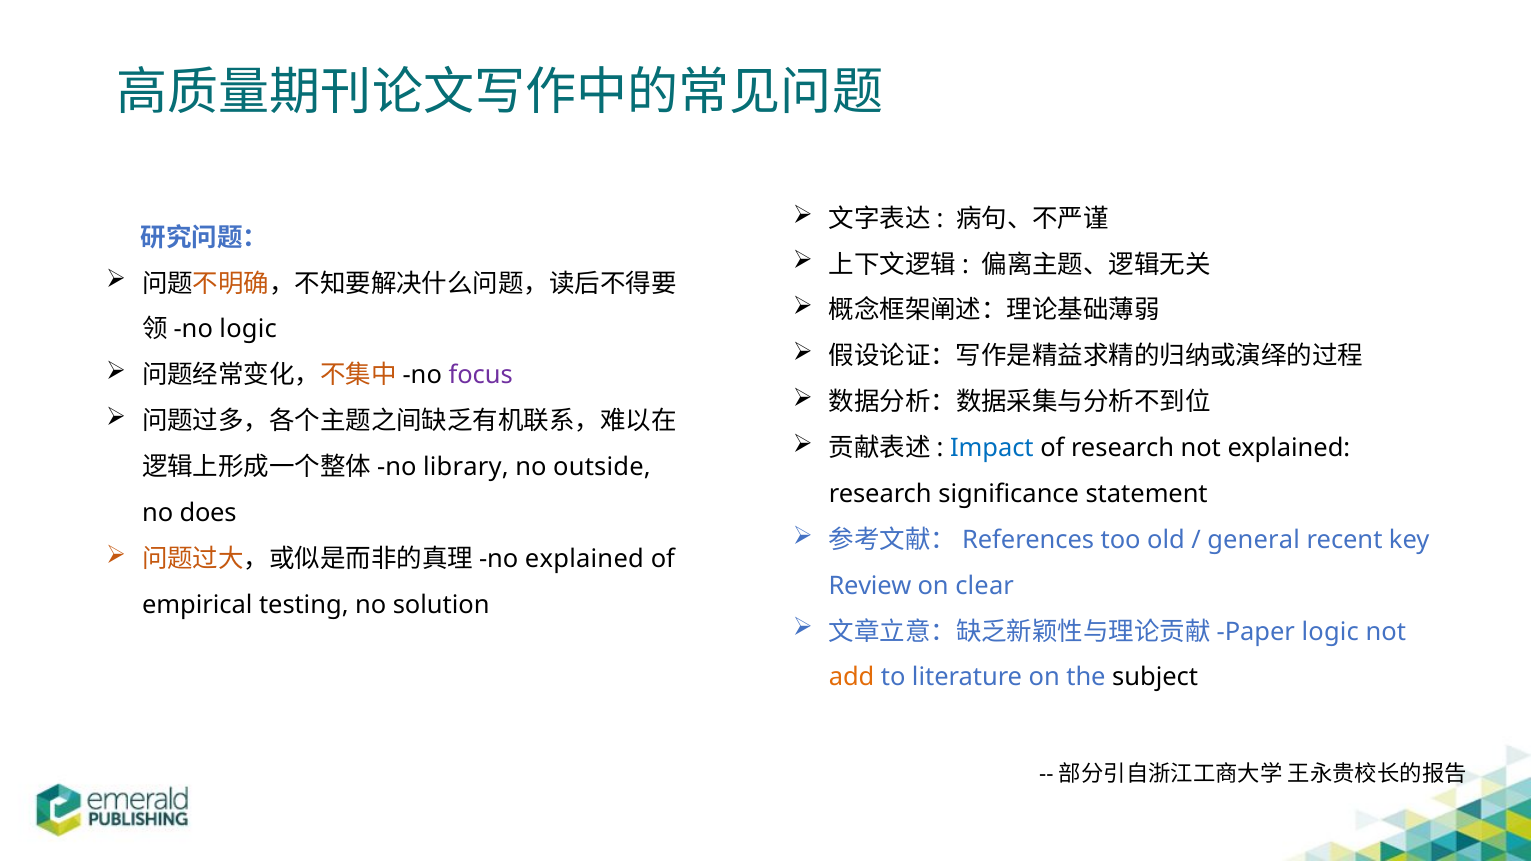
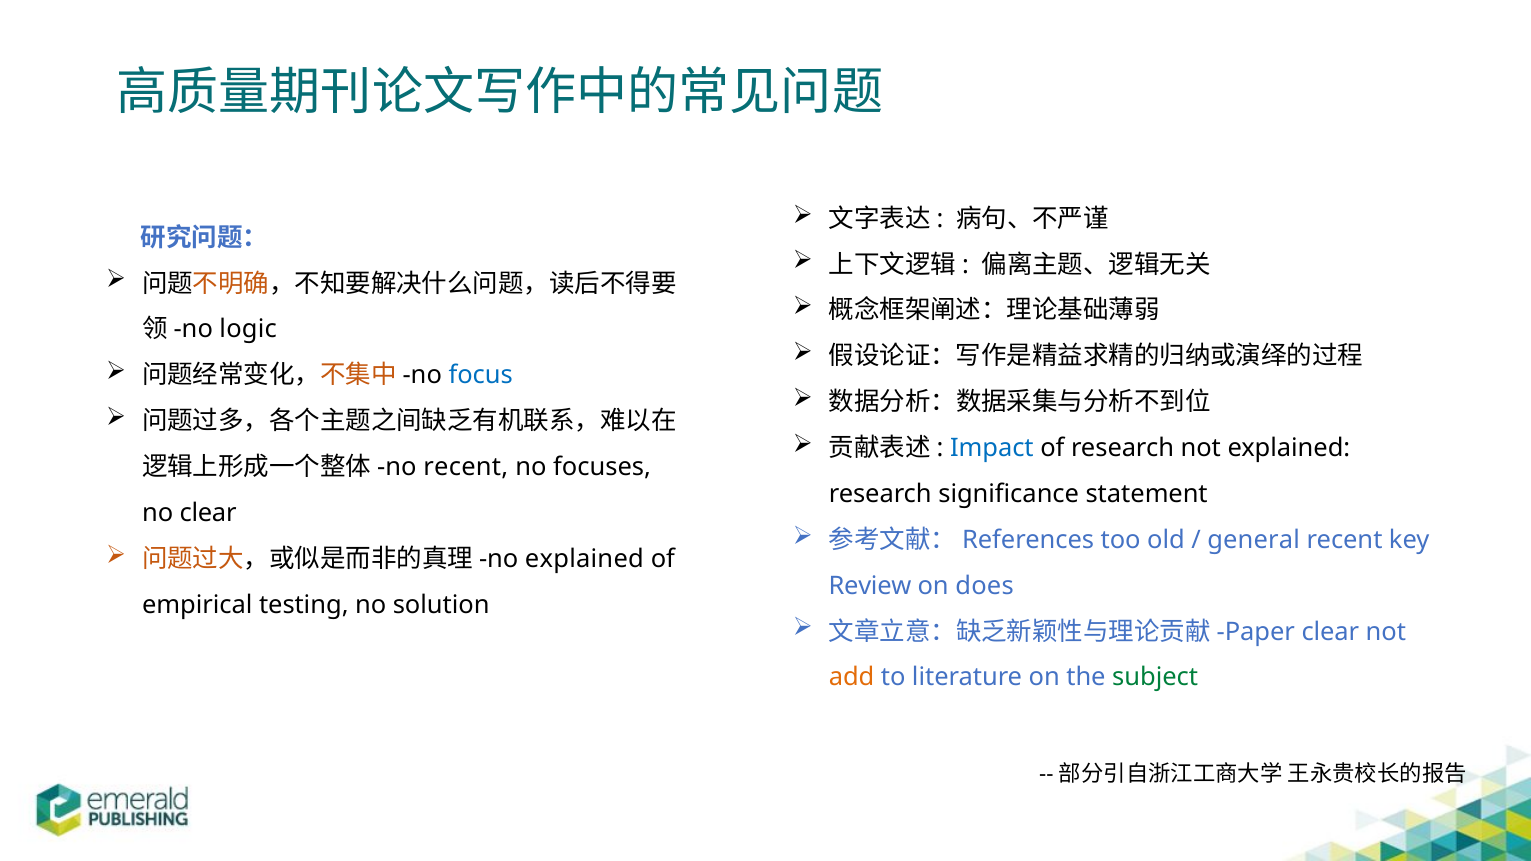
focus colour: purple -> blue
library at (466, 467): library -> recent
outside: outside -> focuses
no does: does -> clear
clear: clear -> does
logic at (1330, 632): logic -> clear
subject colour: black -> green
